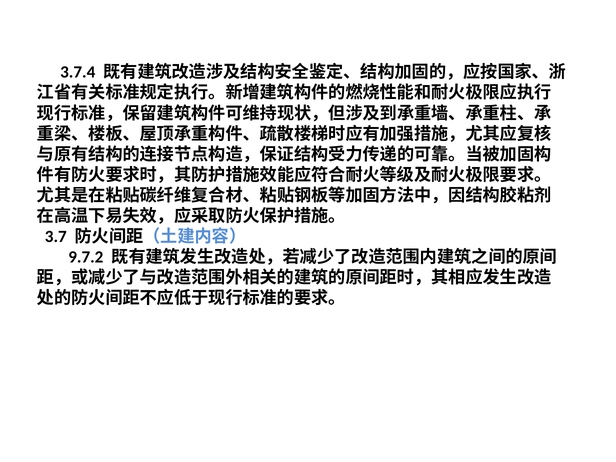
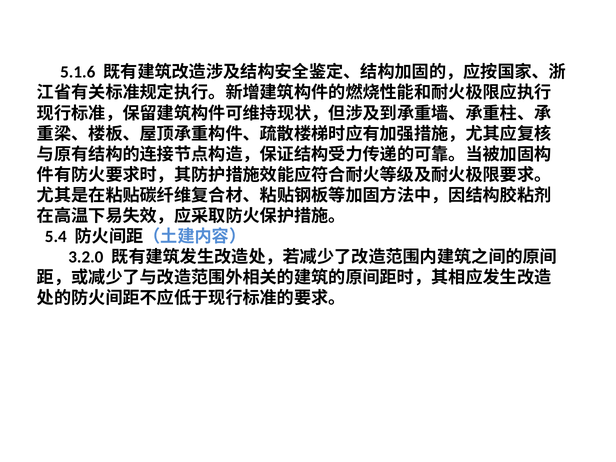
3.7.4: 3.7.4 -> 5.1.6
3.7: 3.7 -> 5.4
9.7.2: 9.7.2 -> 3.2.0
